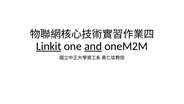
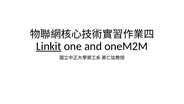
and underline: present -> none
